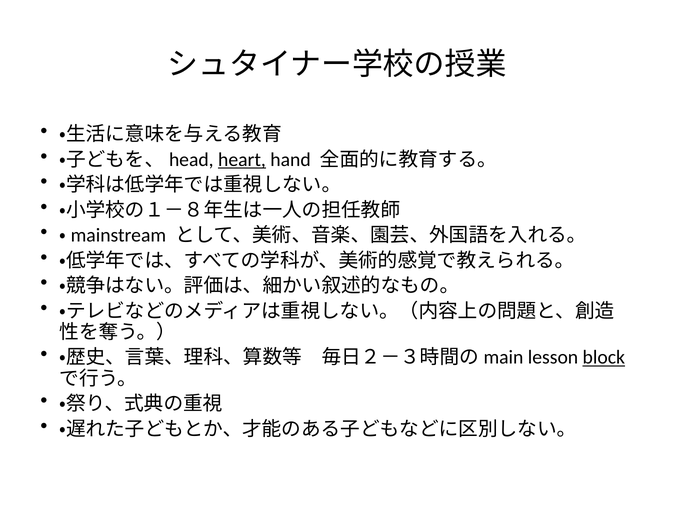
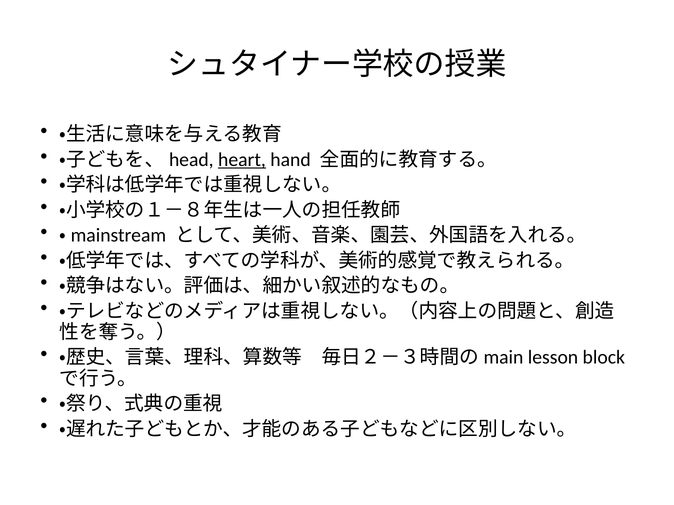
block underline: present -> none
